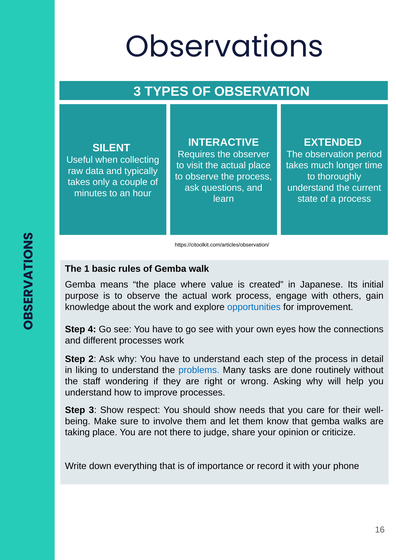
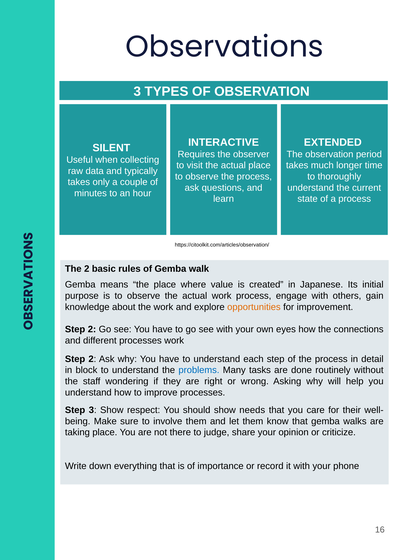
The 1: 1 -> 2
opportunities colour: blue -> orange
4 at (92, 329): 4 -> 2
liking: liking -> block
